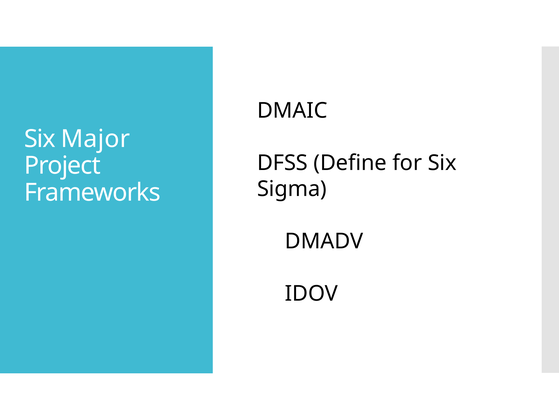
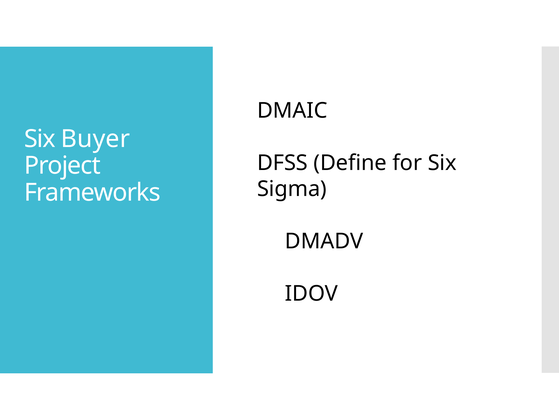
Major: Major -> Buyer
